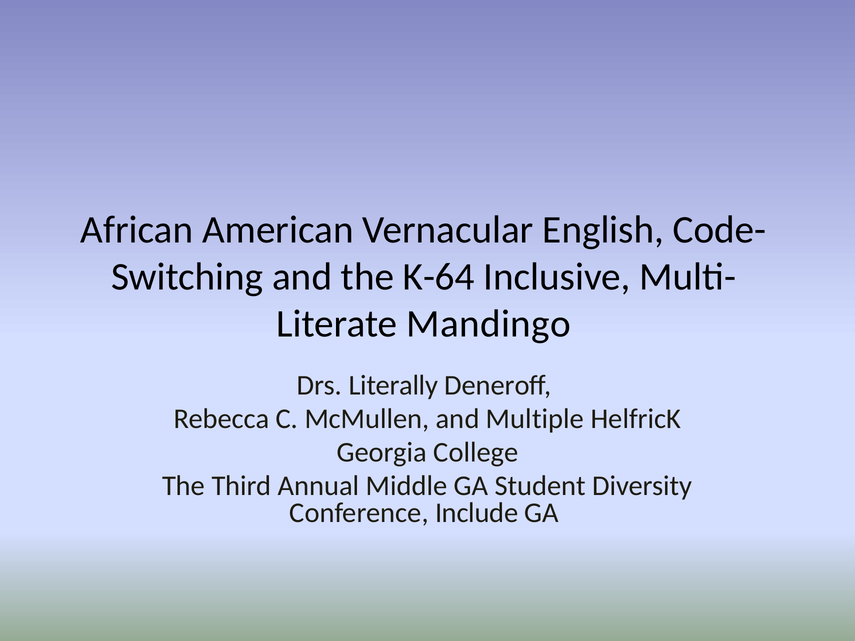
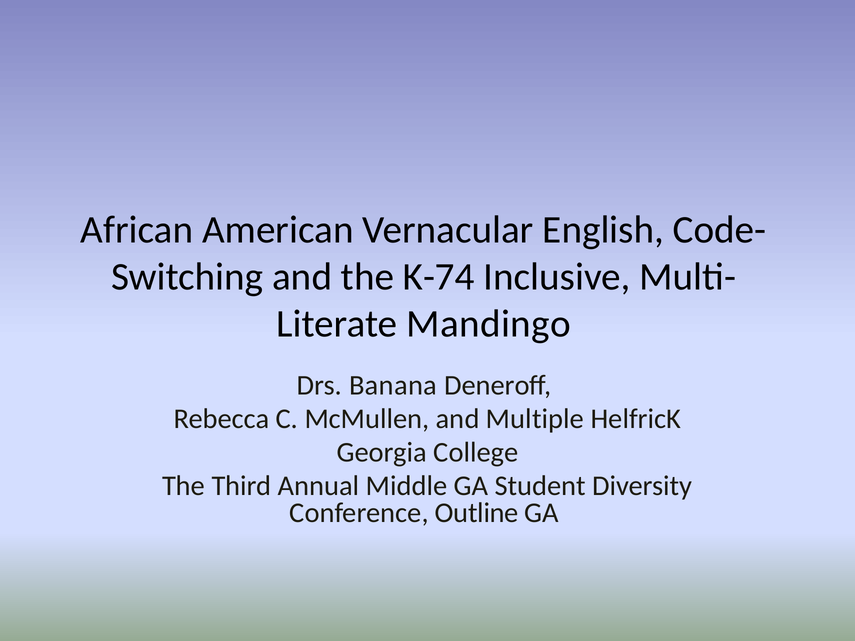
K-64: K-64 -> K-74
Literally: Literally -> Banana
Include: Include -> Outline
